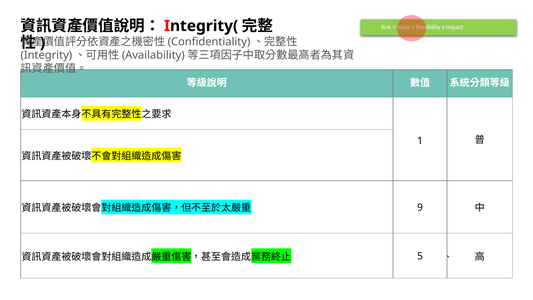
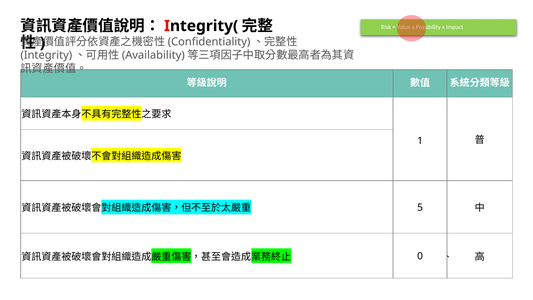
9: 9 -> 5
5: 5 -> 0
